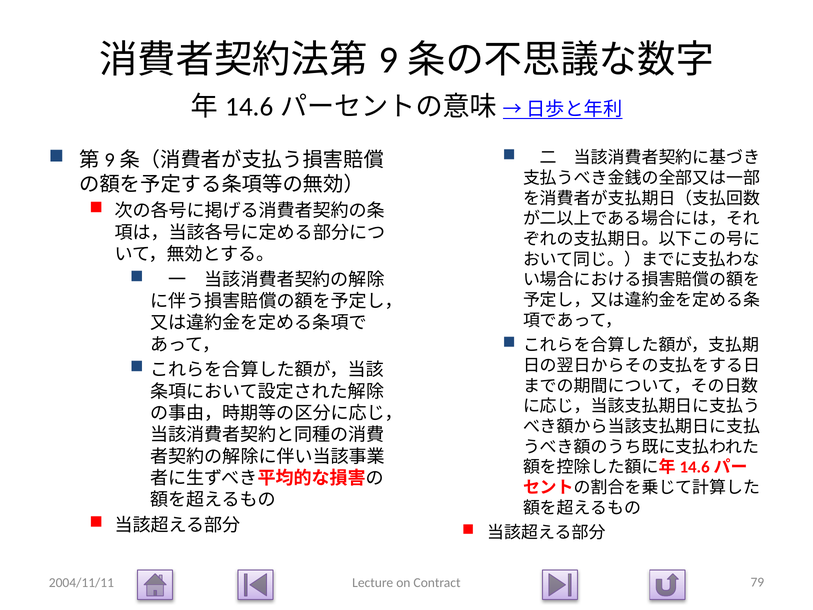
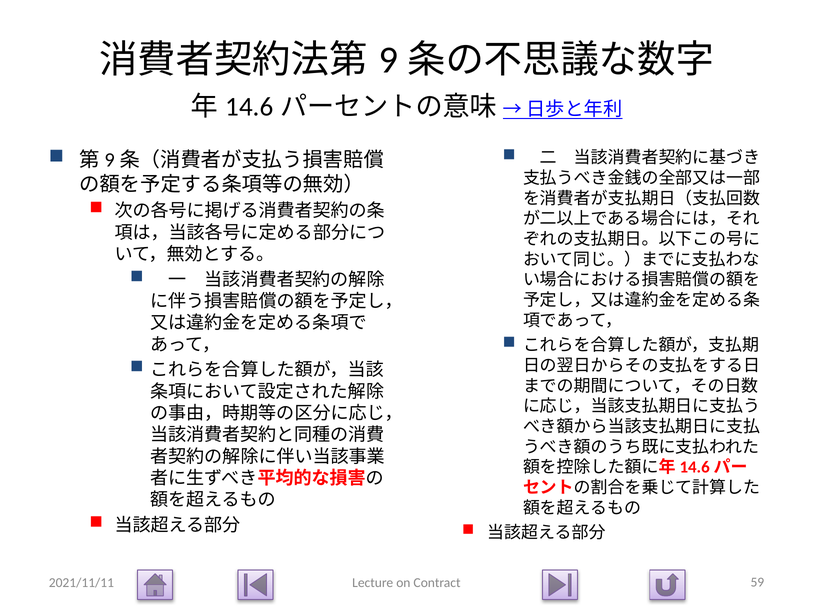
2004/11/11: 2004/11/11 -> 2021/11/11
79: 79 -> 59
